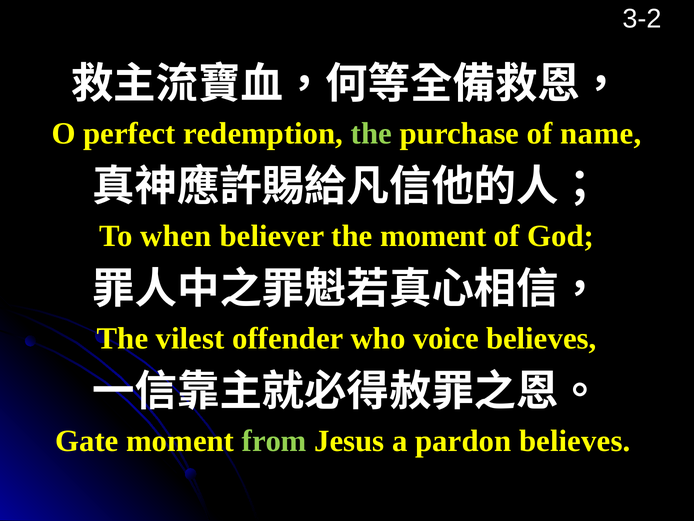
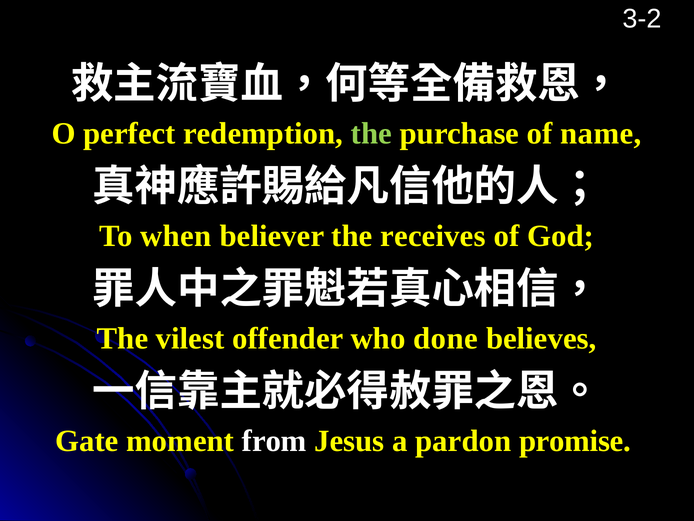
the moment: moment -> receives
voice: voice -> done
from colour: light green -> white
pardon believes: believes -> promise
